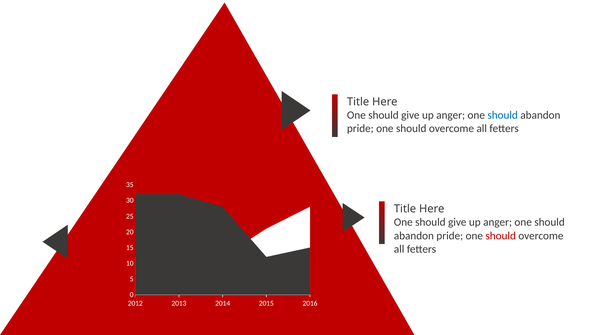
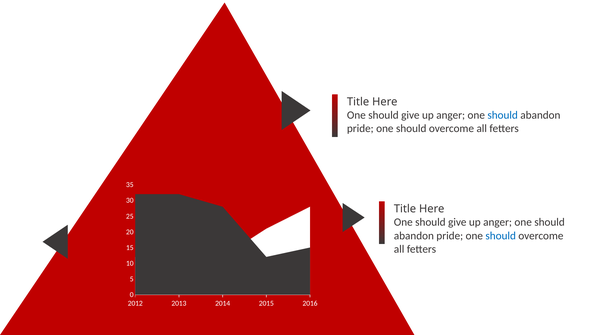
should at (501, 236) colour: red -> blue
